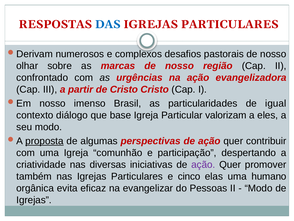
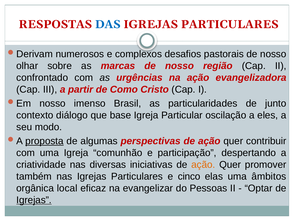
de Cristo: Cristo -> Como
igual: igual -> junto
valorizam: valorizam -> oscilação
ação at (203, 164) colour: purple -> orange
humano: humano -> âmbitos
evita: evita -> local
Modo at (259, 188): Modo -> Optar
Igrejas at (34, 200) underline: none -> present
